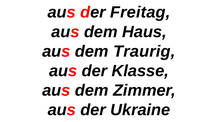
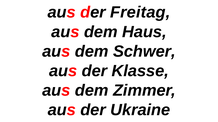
Traurig: Traurig -> Schwer
